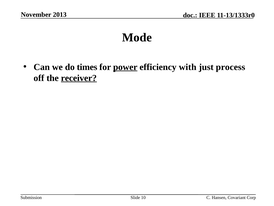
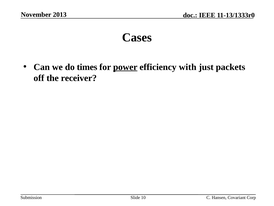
Mode: Mode -> Cases
process: process -> packets
receiver underline: present -> none
